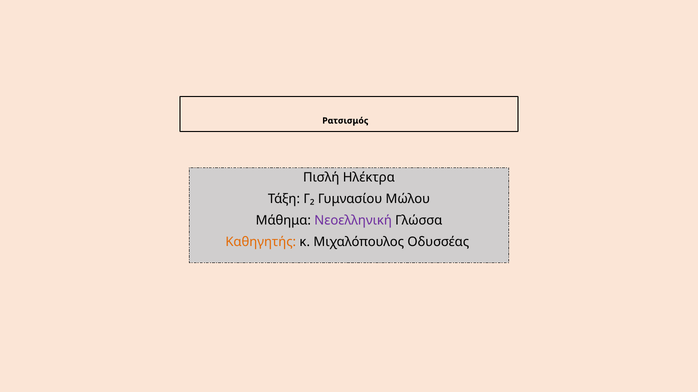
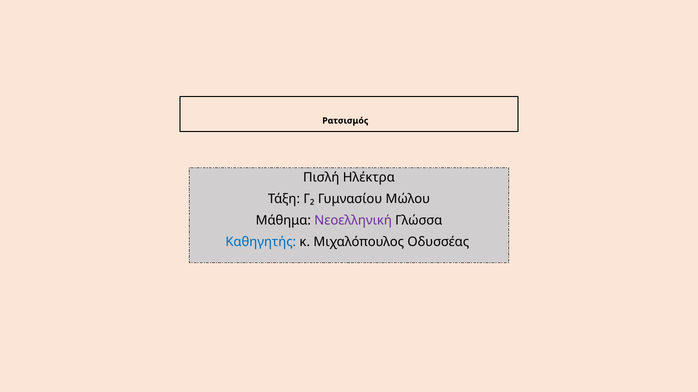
Καθηγητής colour: orange -> blue
